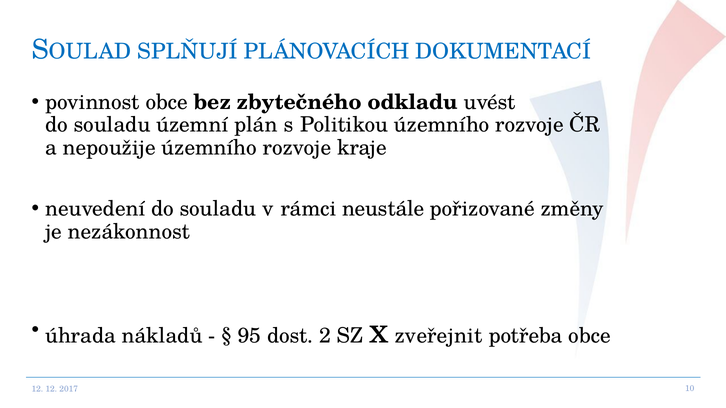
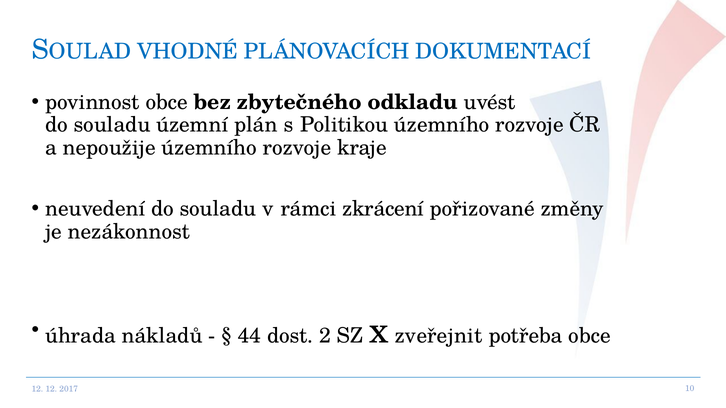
SPLŇUJÍ: SPLŇUJÍ -> VHODNÉ
neustále: neustále -> zkrácení
95: 95 -> 44
